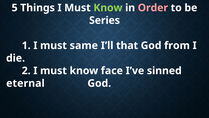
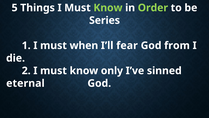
Order colour: pink -> light green
same: same -> when
that: that -> fear
face: face -> only
